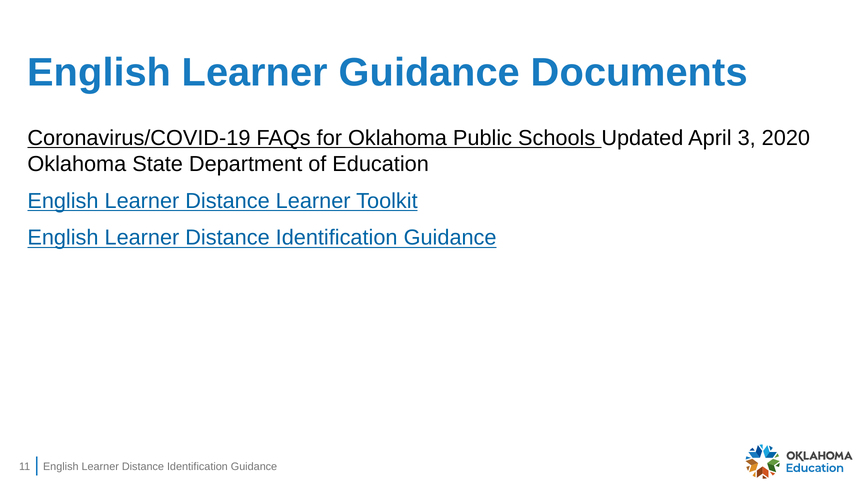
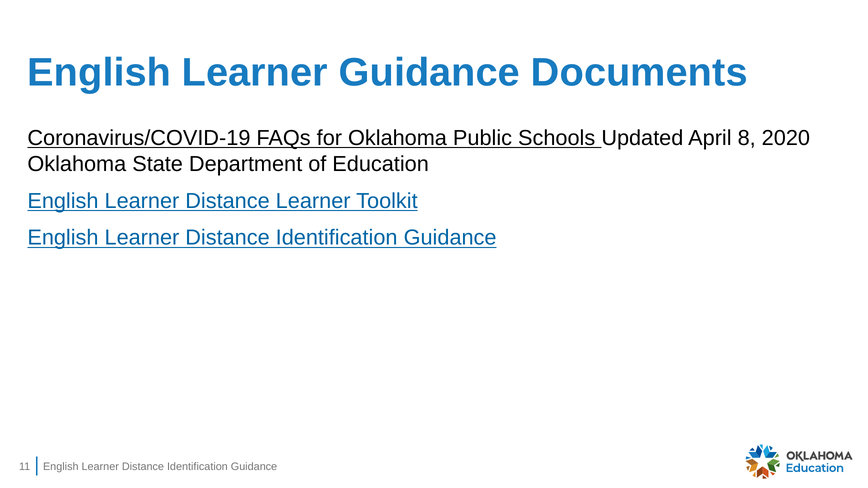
3: 3 -> 8
